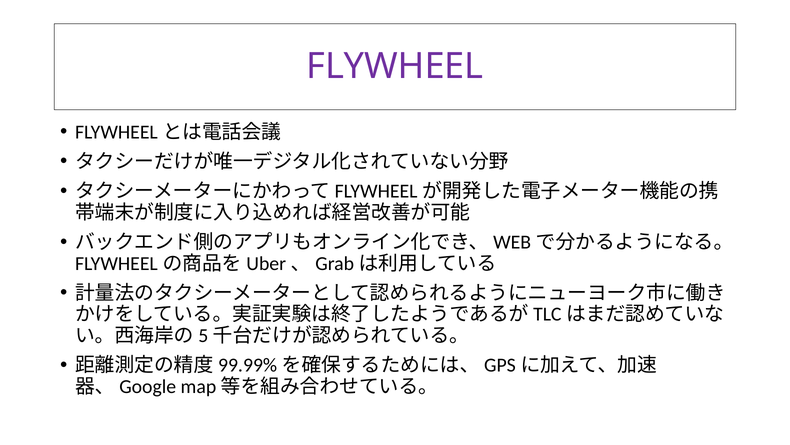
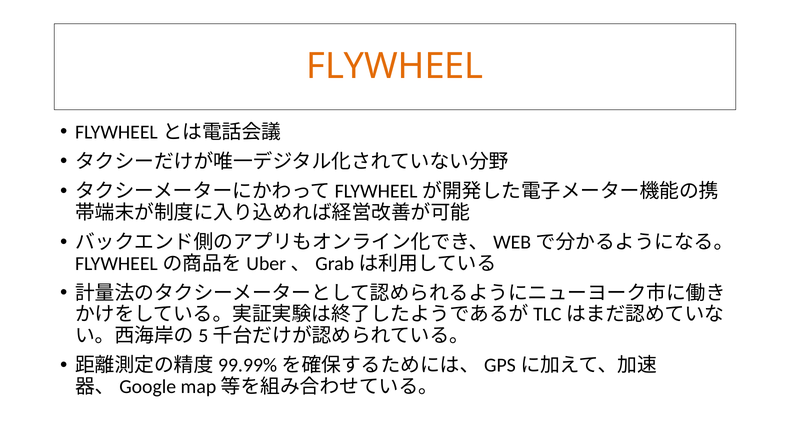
FLYWHEEL colour: purple -> orange
